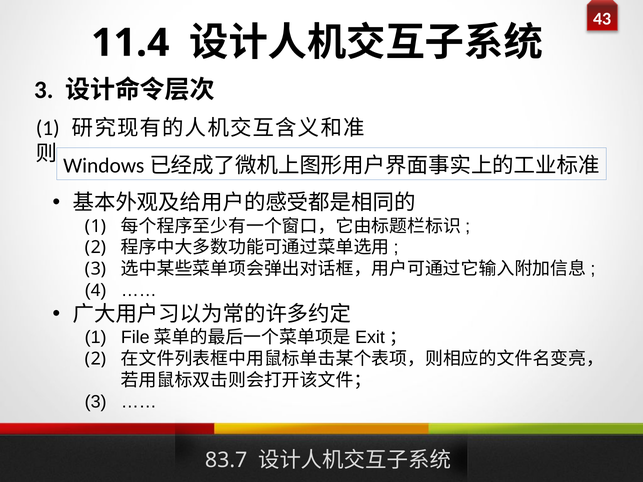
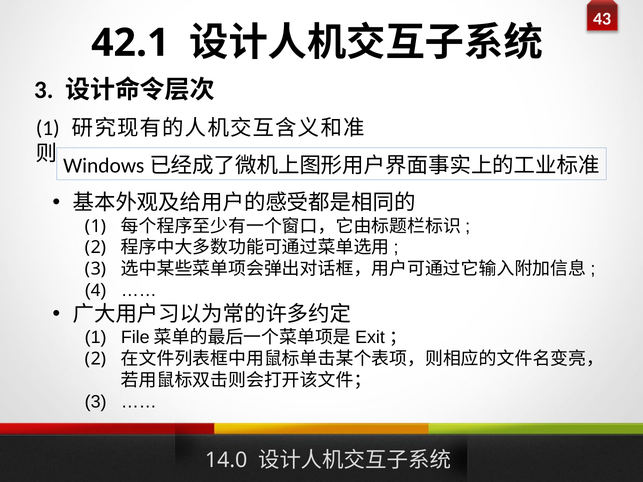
11.4: 11.4 -> 42.1
83.7: 83.7 -> 14.0
